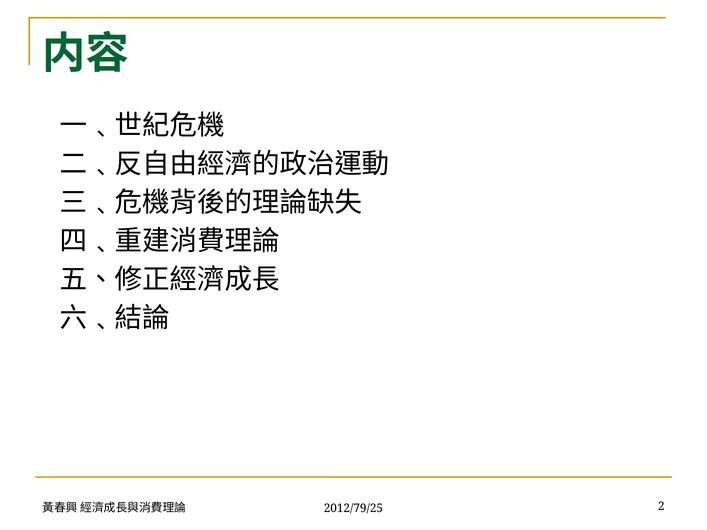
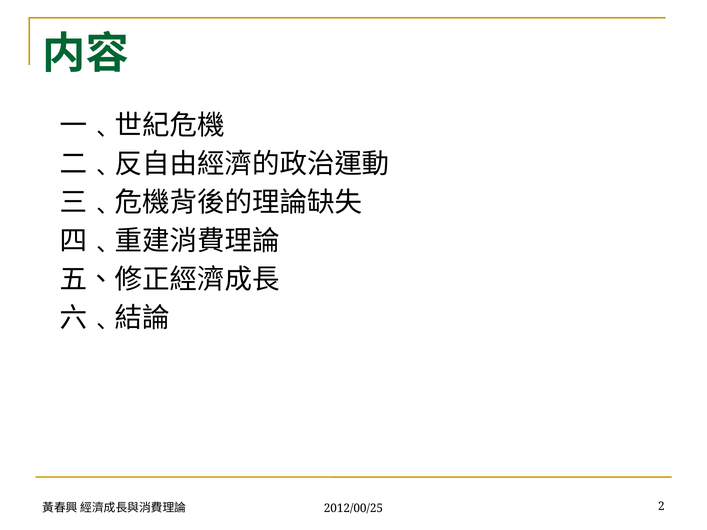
2012/79/25: 2012/79/25 -> 2012/00/25
